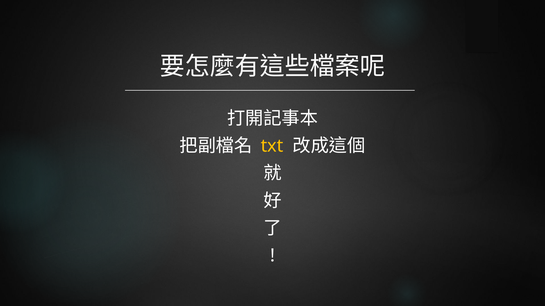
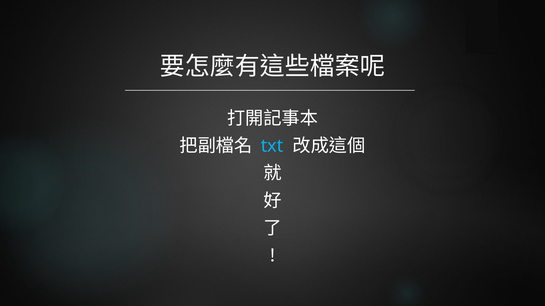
txt colour: yellow -> light blue
